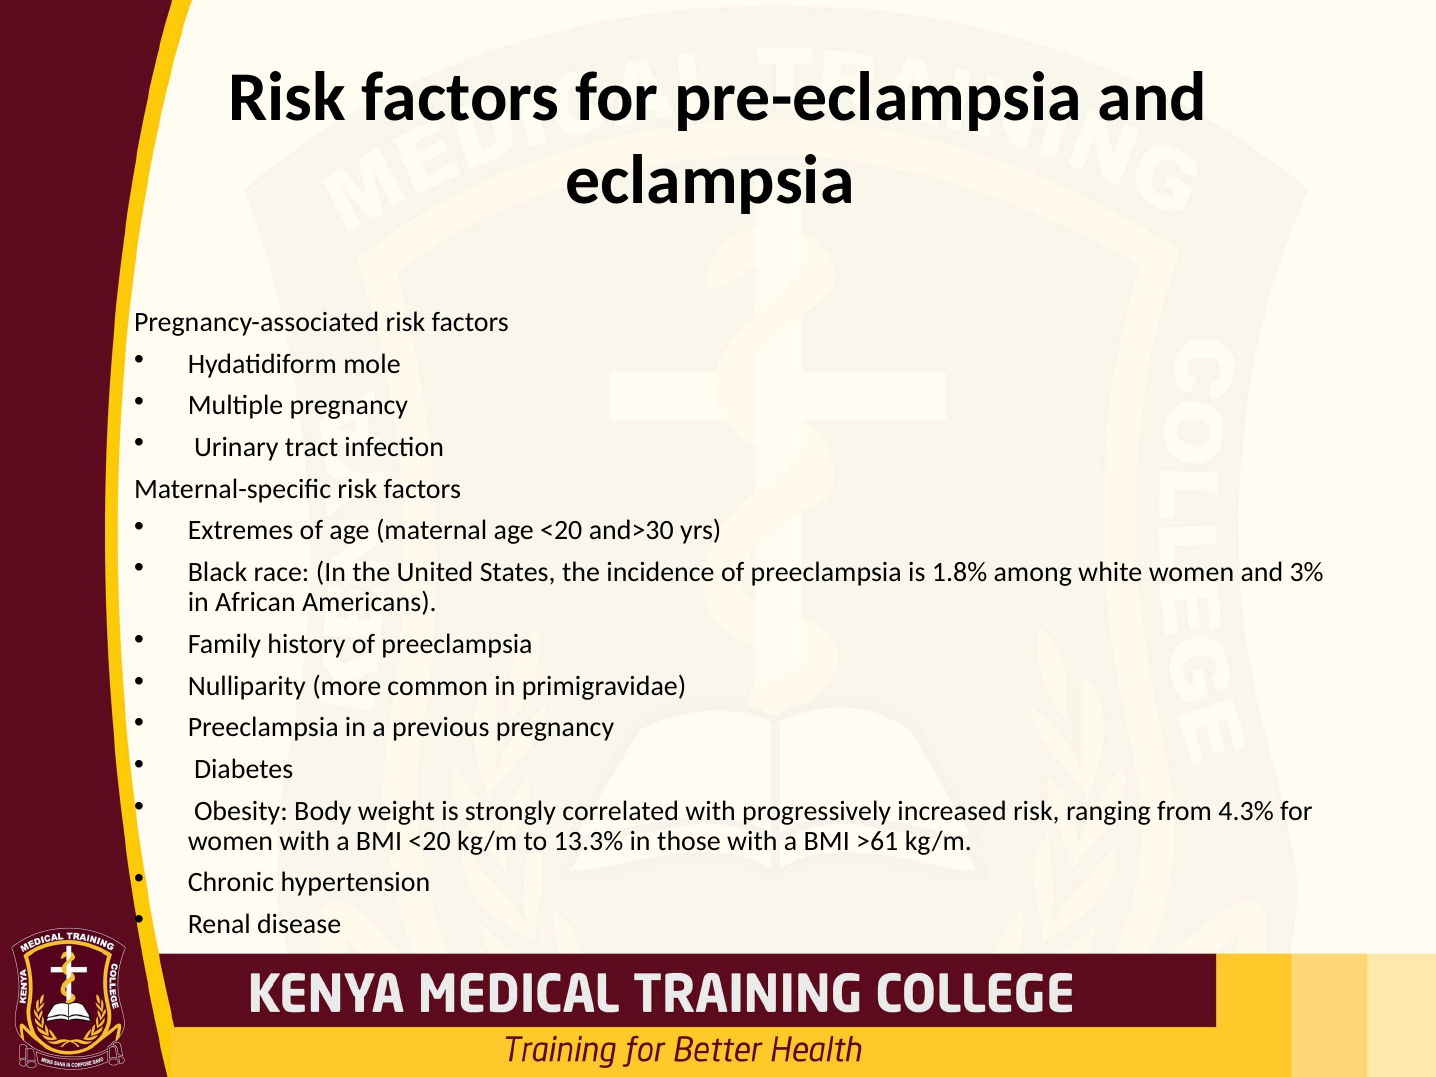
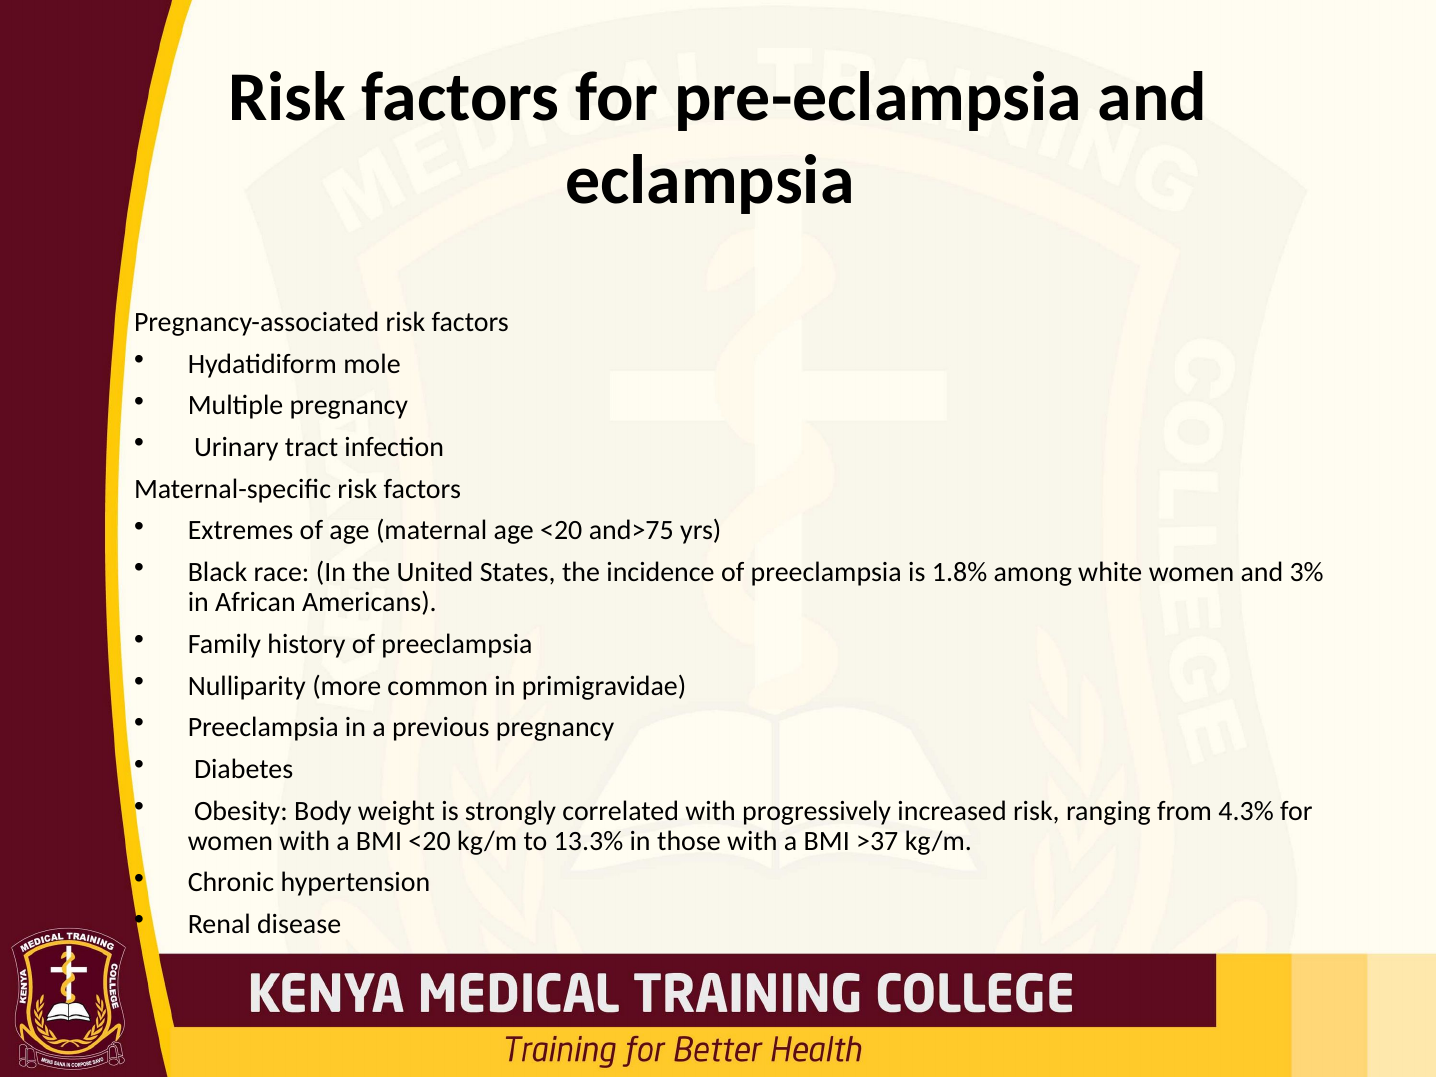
and>30: and>30 -> and>75
>61: >61 -> >37
